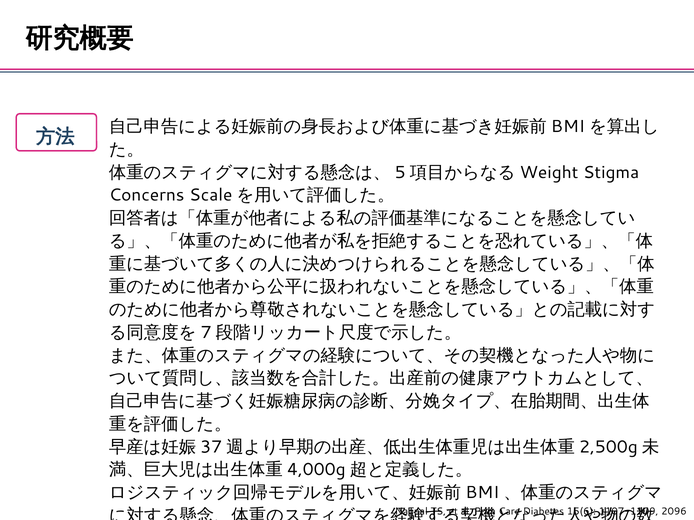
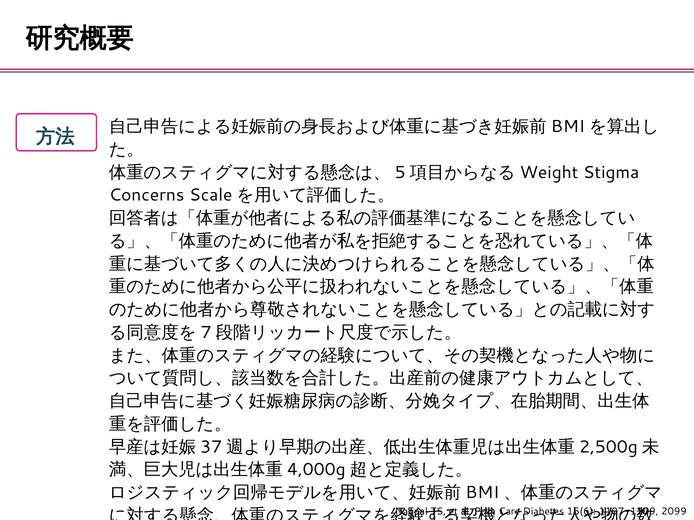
2096: 2096 -> 2099
